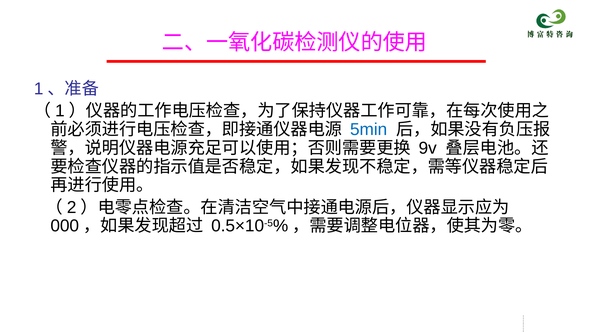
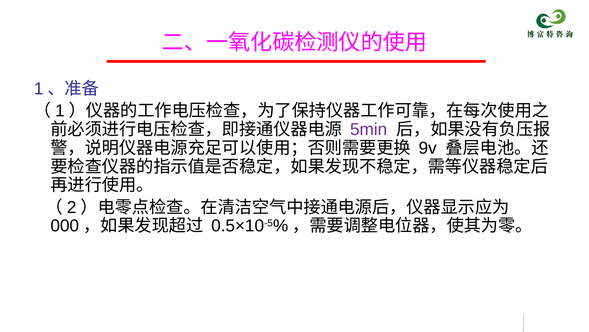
5min colour: blue -> purple
